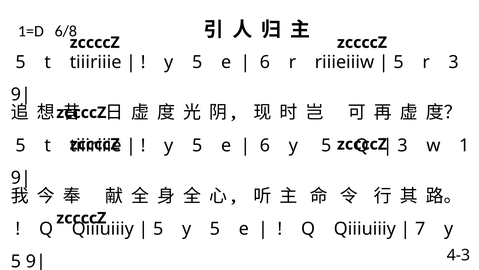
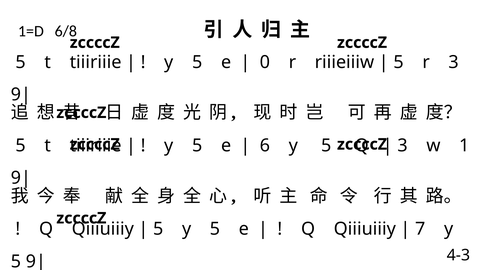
6 at (265, 62): 6 -> 0
